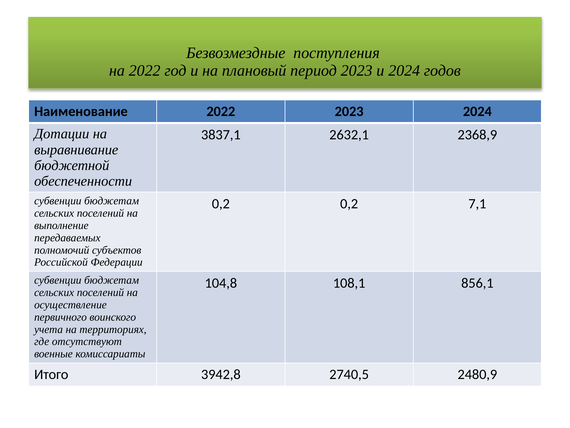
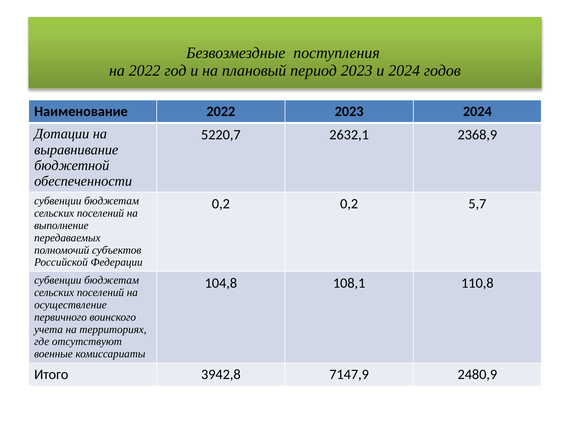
3837,1: 3837,1 -> 5220,7
7,1: 7,1 -> 5,7
856,1: 856,1 -> 110,8
2740,5: 2740,5 -> 7147,9
